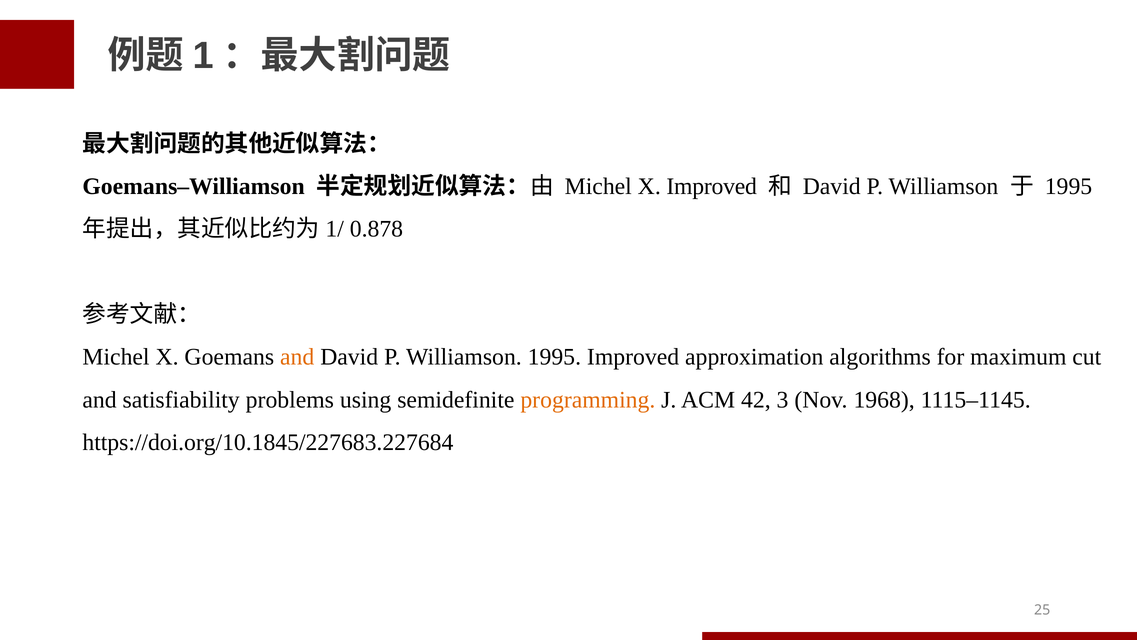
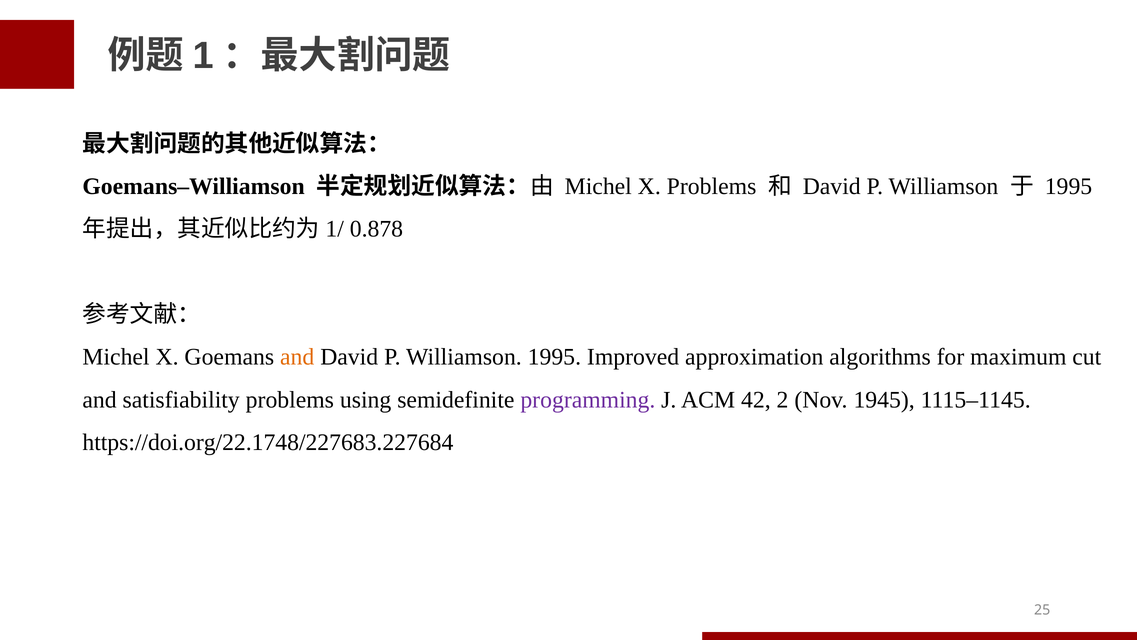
X Improved: Improved -> Problems
programming colour: orange -> purple
3: 3 -> 2
1968: 1968 -> 1945
https://doi.org/10.1845/227683.227684: https://doi.org/10.1845/227683.227684 -> https://doi.org/22.1748/227683.227684
